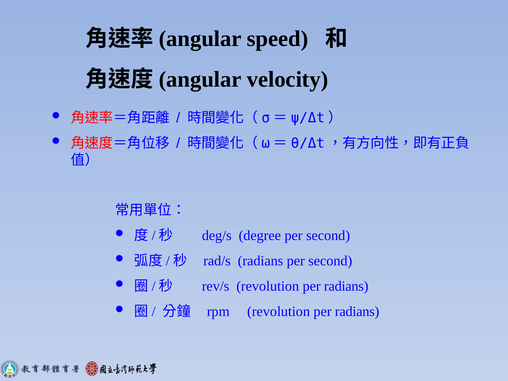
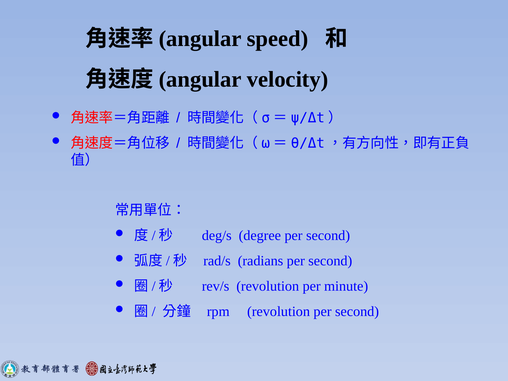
rev/s revolution per radians: radians -> minute
rpm revolution per radians: radians -> second
